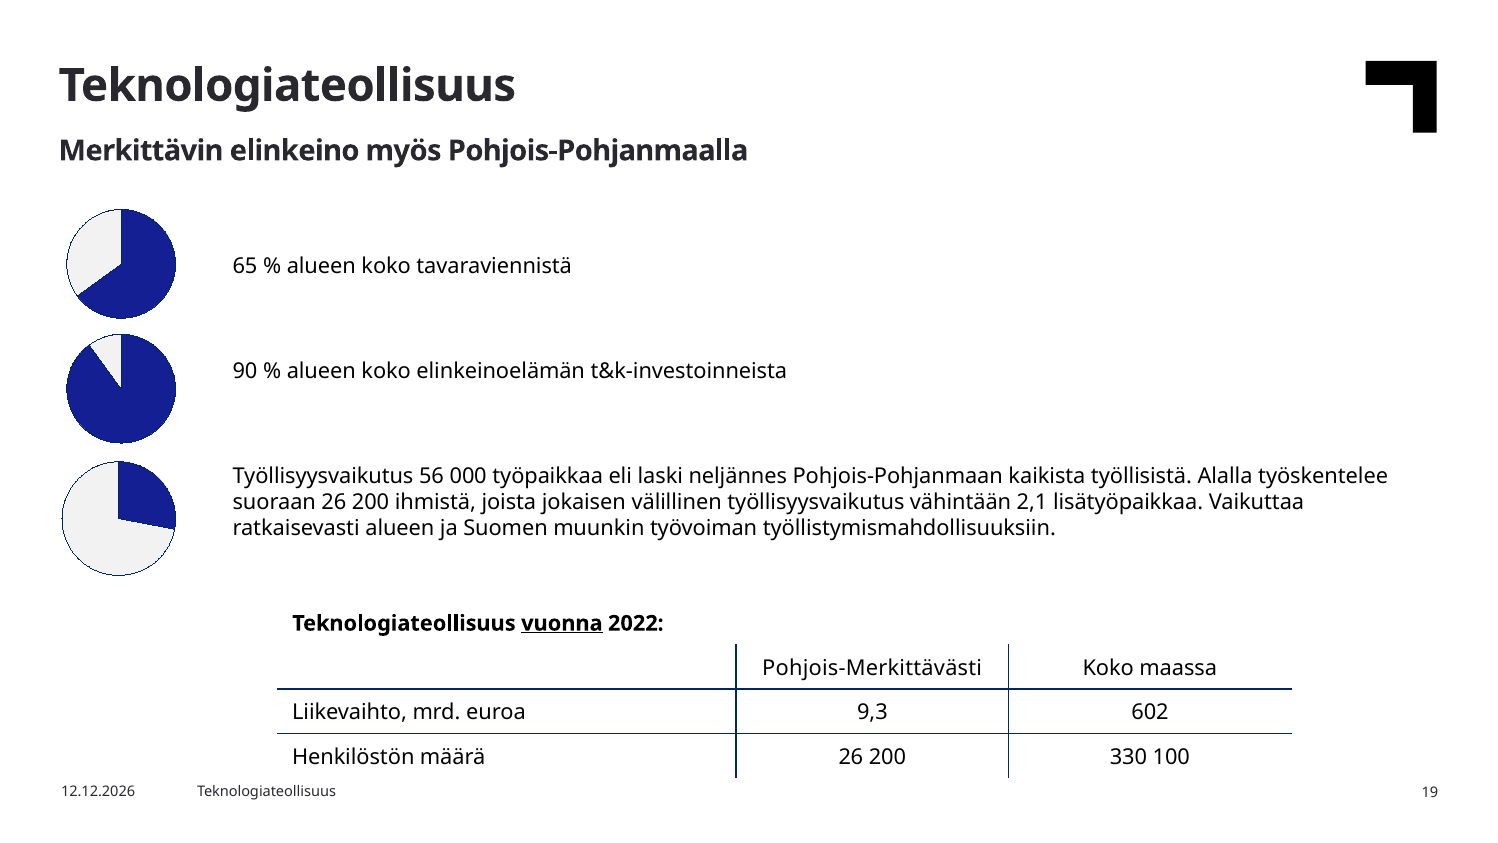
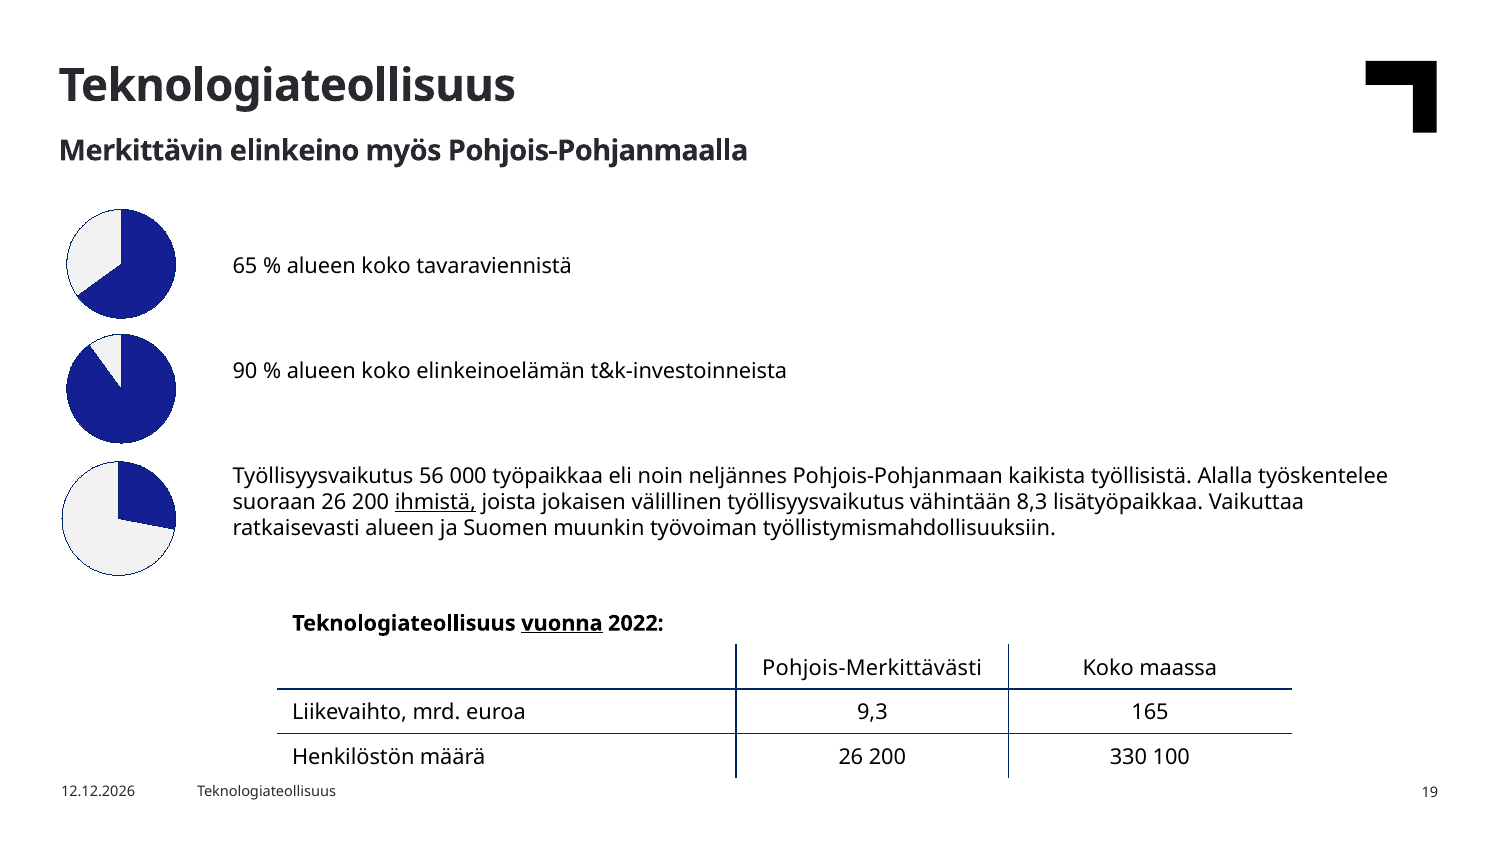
laski: laski -> noin
ihmistä underline: none -> present
2,1: 2,1 -> 8,3
602: 602 -> 165
